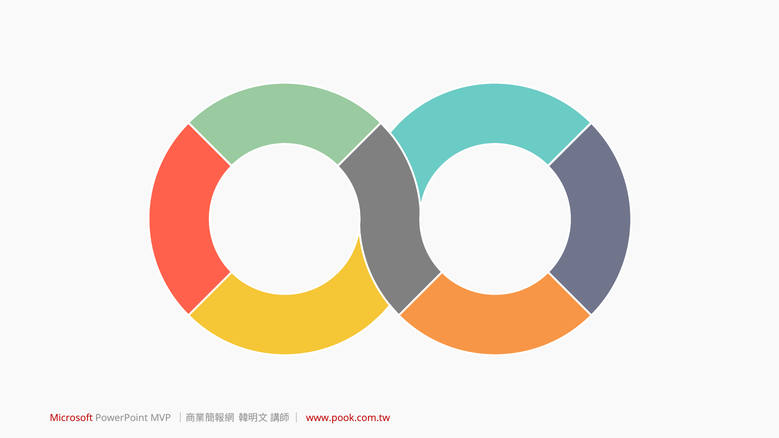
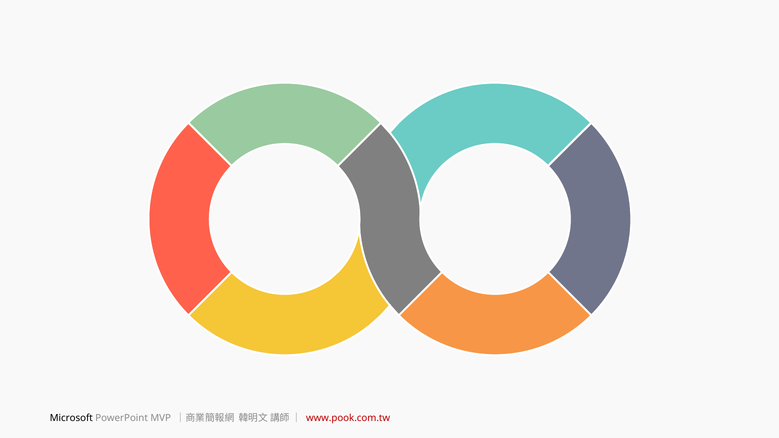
Microsoft colour: red -> black
